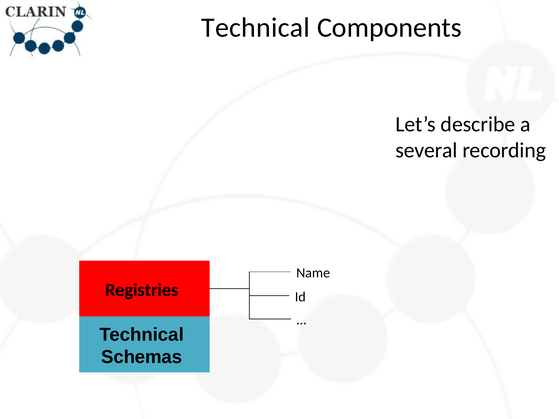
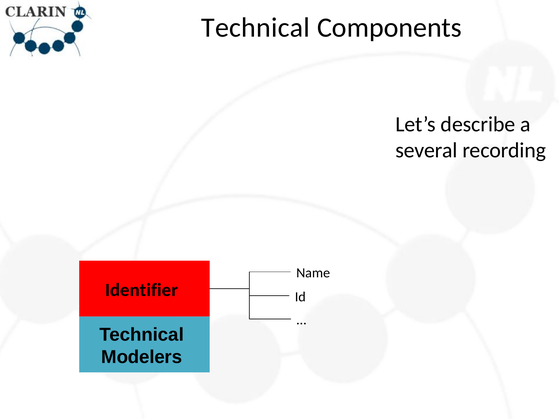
Registries: Registries -> Identifier
Schemas: Schemas -> Modelers
